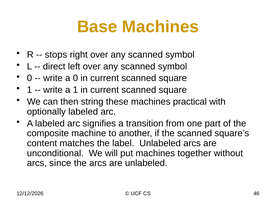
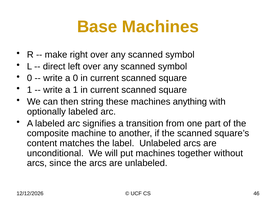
stops: stops -> make
practical: practical -> anything
